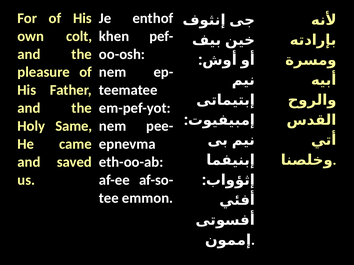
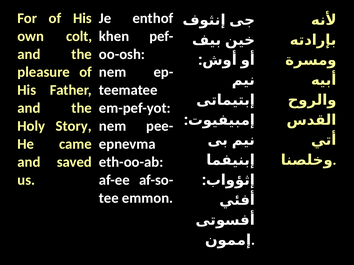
Same: Same -> Story
